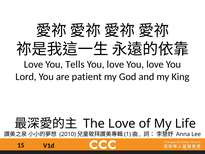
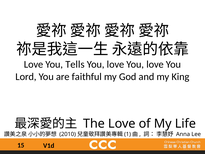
patient: patient -> faithful
